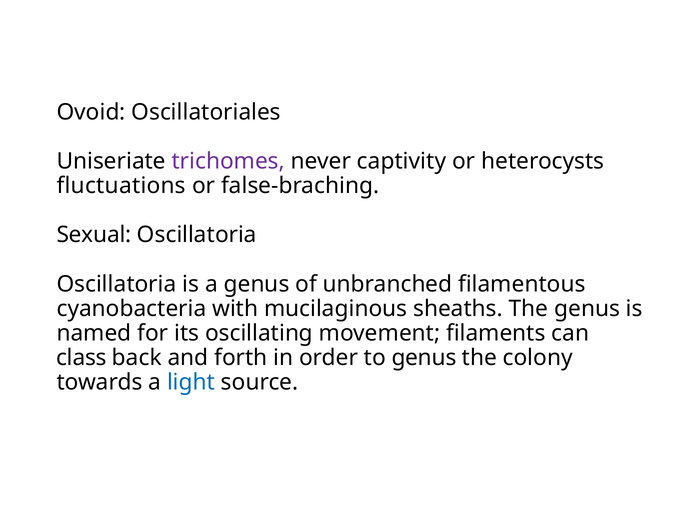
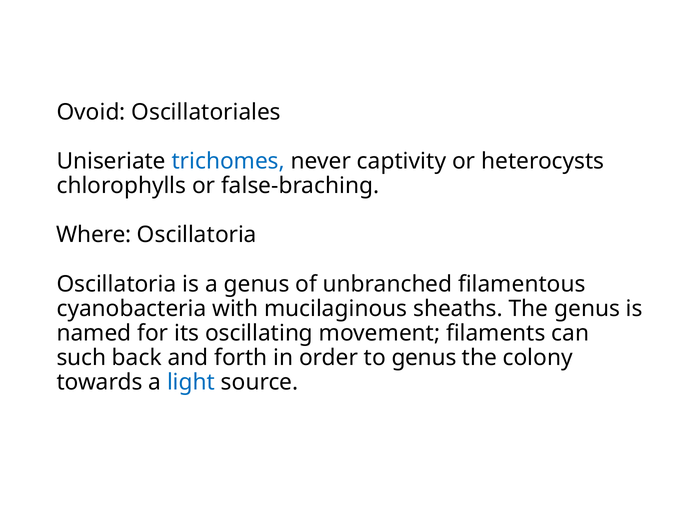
trichomes colour: purple -> blue
fluctuations: fluctuations -> chlorophylls
Sexual: Sexual -> Where
class: class -> such
